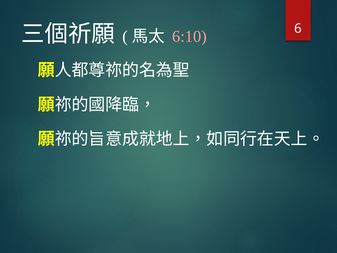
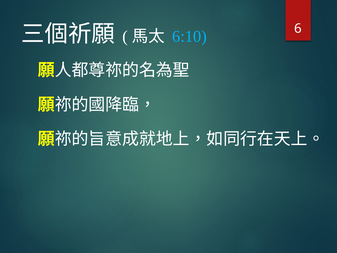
6:10 colour: pink -> light blue
